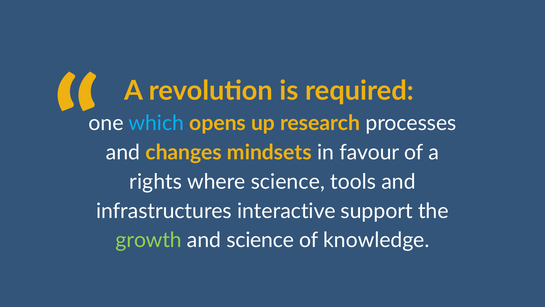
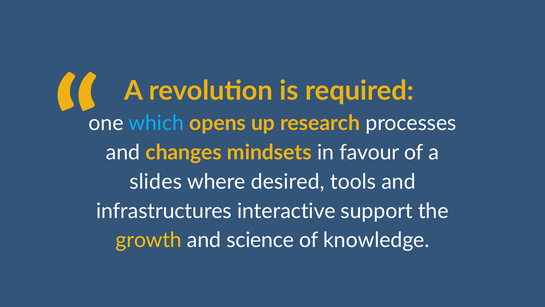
rights: rights -> slides
where science: science -> desired
growth colour: light green -> yellow
